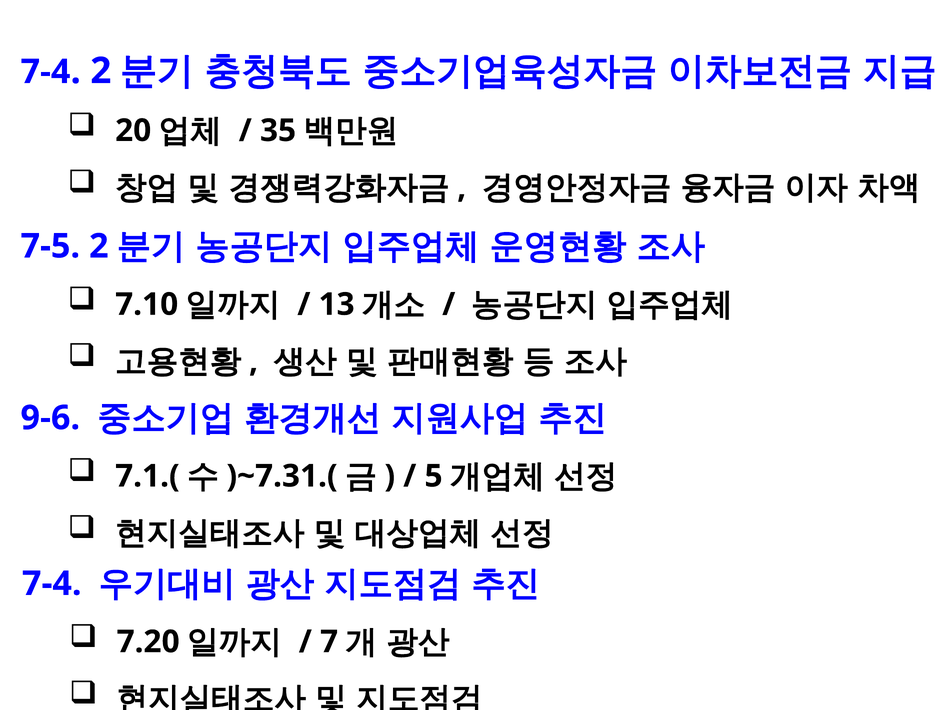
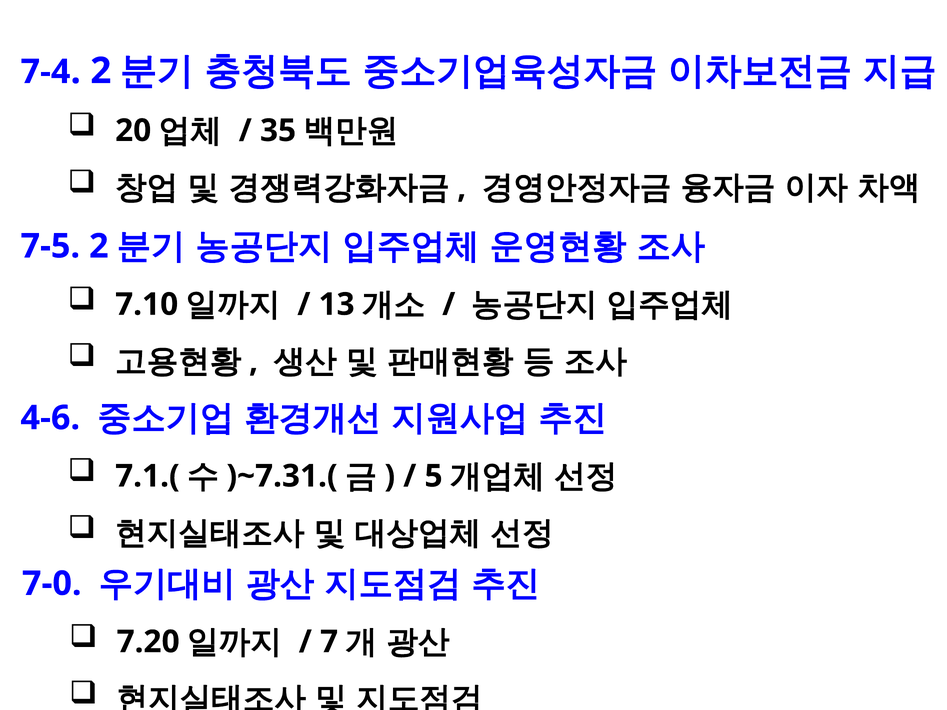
9-6: 9-6 -> 4-6
7-4 at (52, 584): 7-4 -> 7-0
